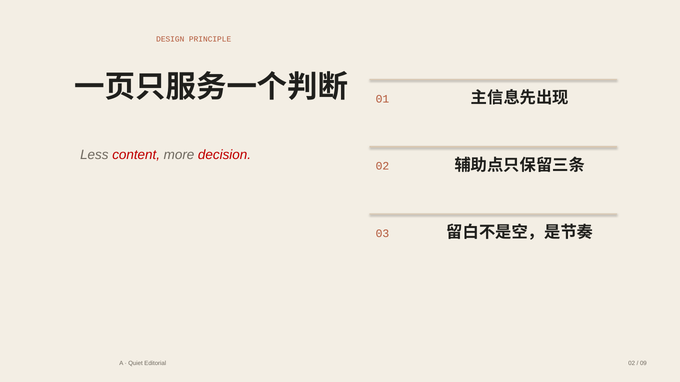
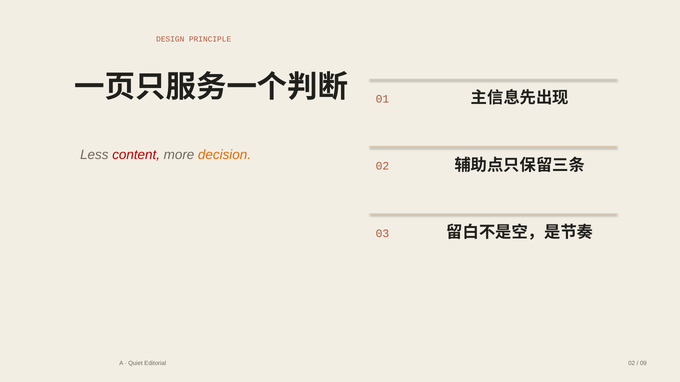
decision colour: red -> orange
